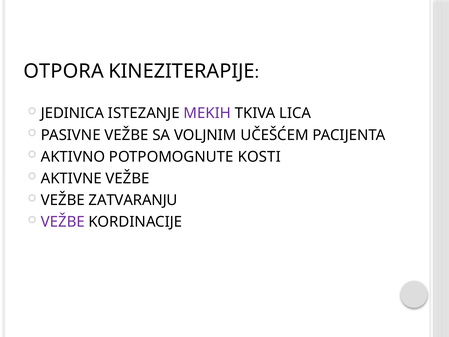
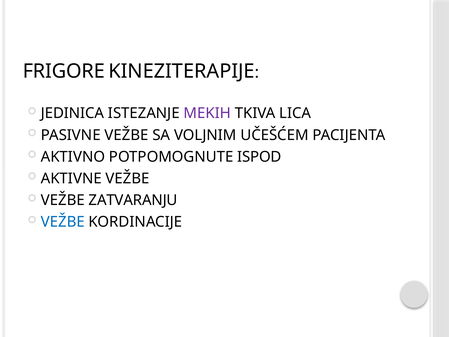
OTPORA: OTPORA -> FRIGORE
KOSTI: KOSTI -> ISPOD
VEŽBE at (63, 222) colour: purple -> blue
